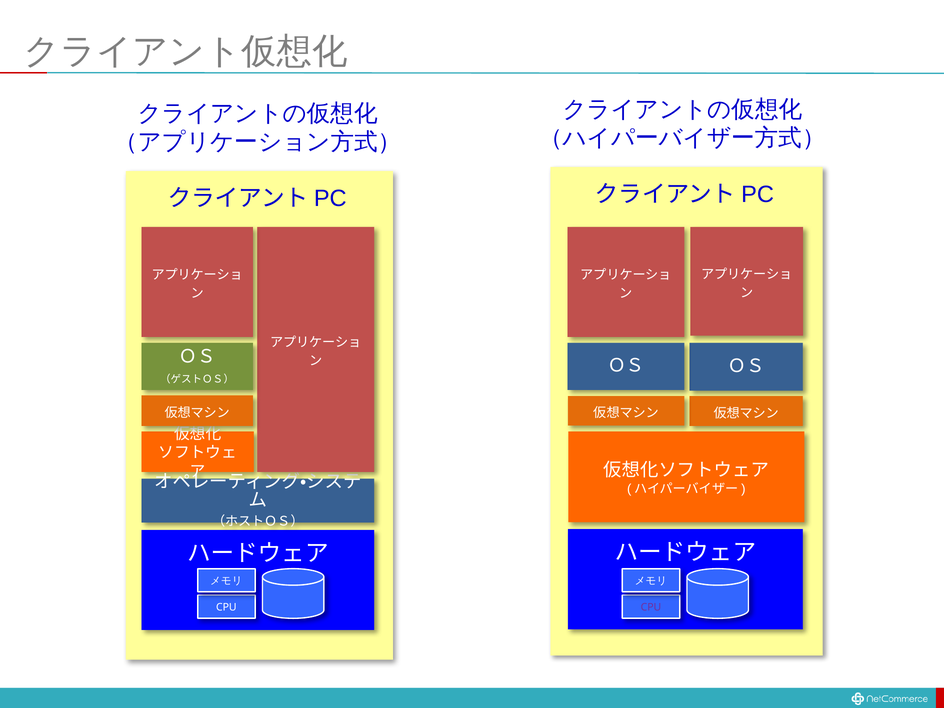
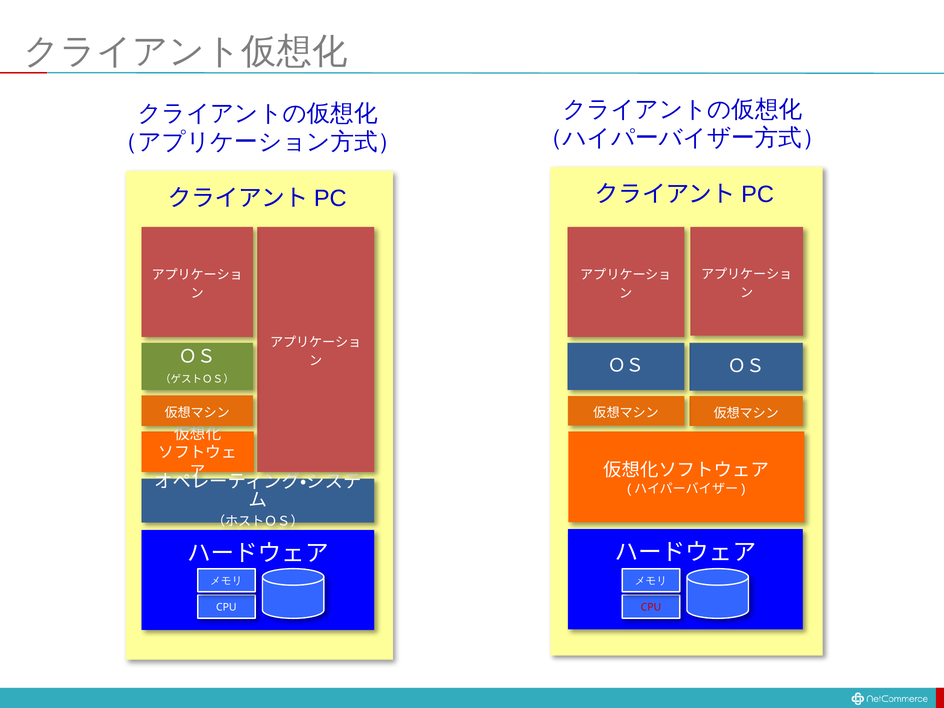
CPU at (651, 607) colour: purple -> red
